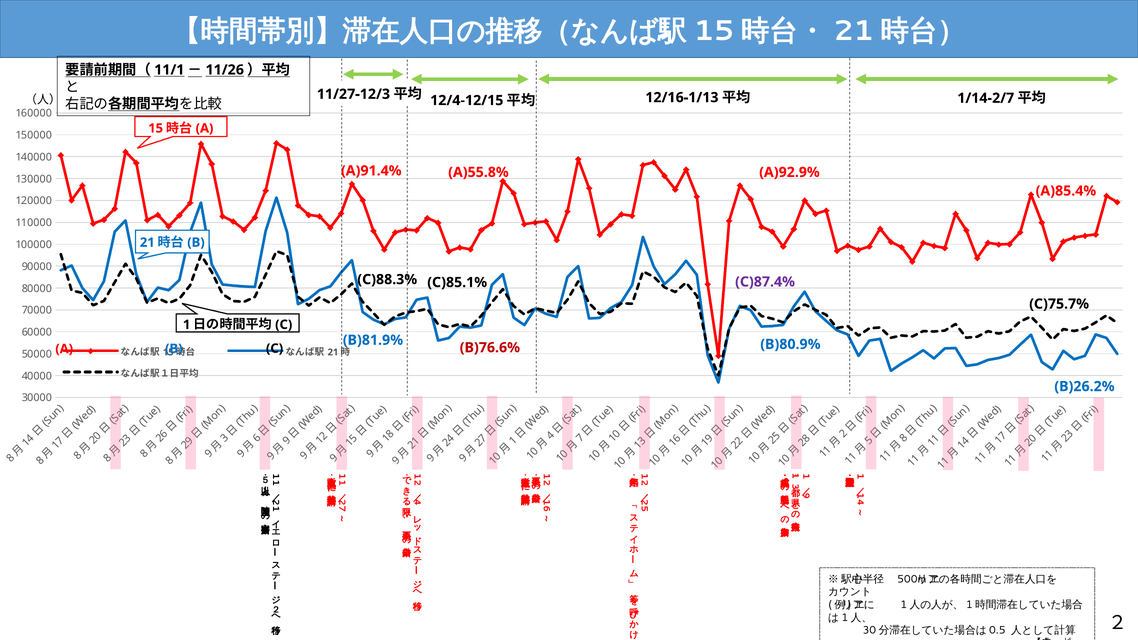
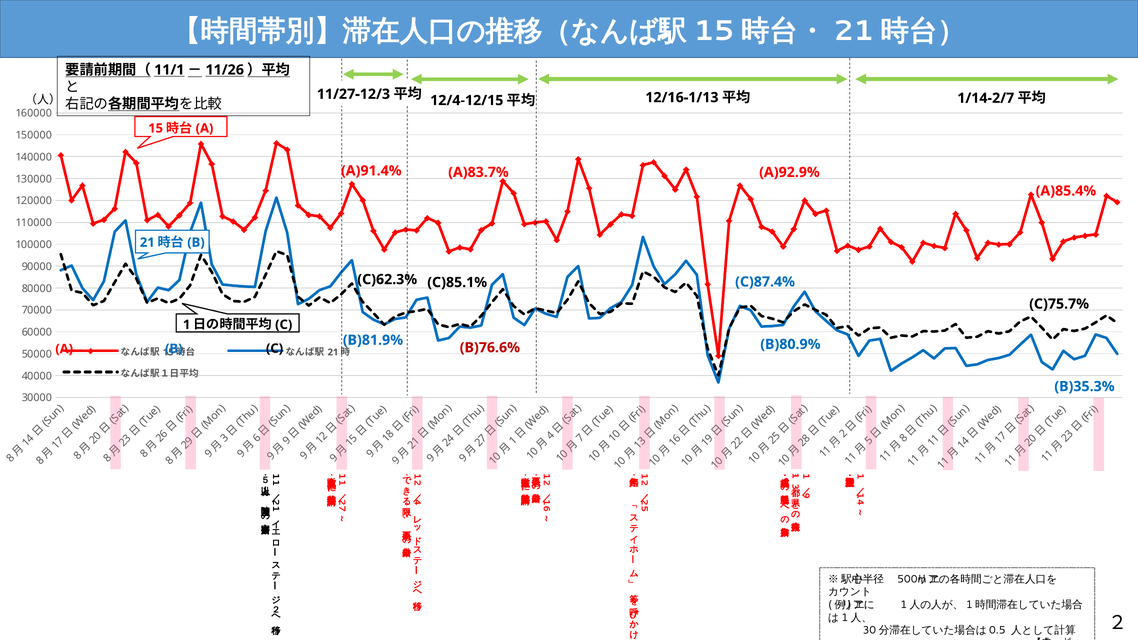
A)55.8%: A)55.8% -> A)83.7%
C)88.3%: C)88.3% -> C)62.3%
C)87.4% colour: purple -> blue
B)26.2%: B)26.2% -> B)35.3%
